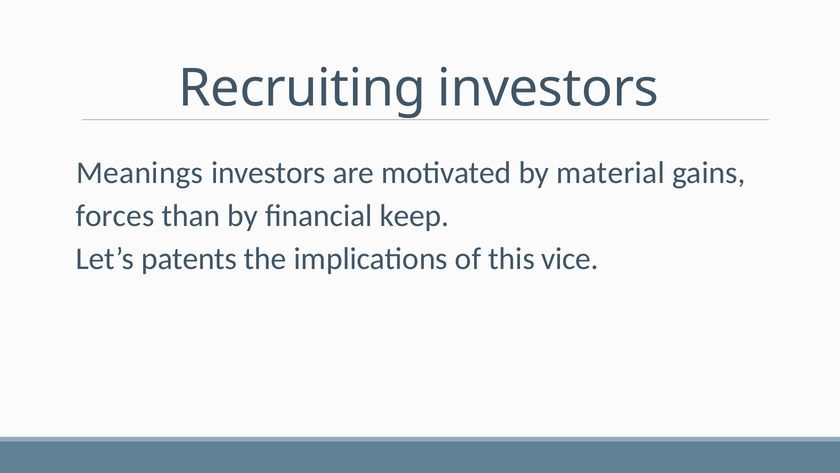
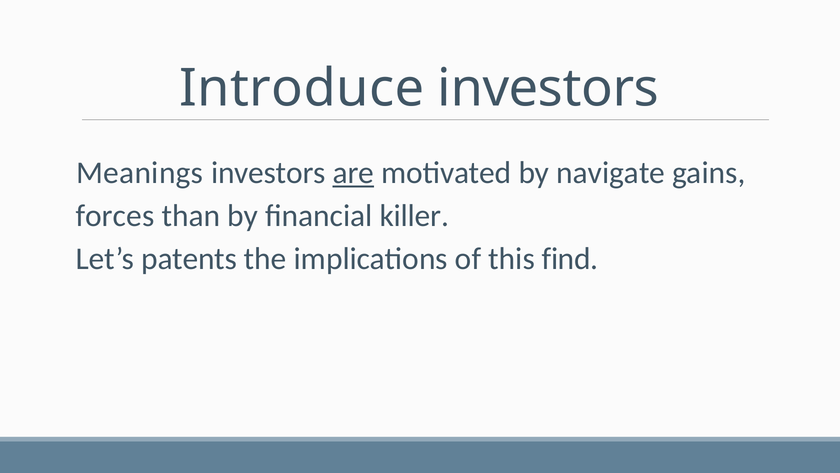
Recruiting: Recruiting -> Introduce
are underline: none -> present
material: material -> navigate
keep: keep -> killer
vice: vice -> find
